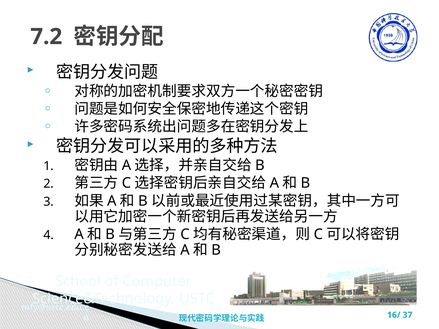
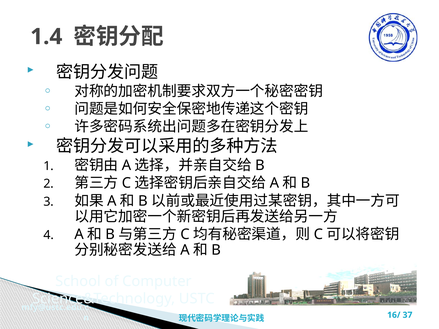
7.2: 7.2 -> 1.4
